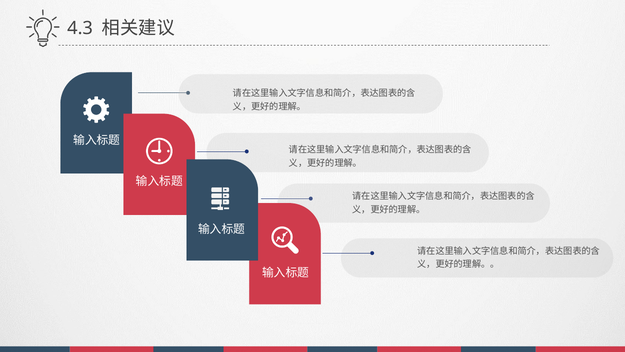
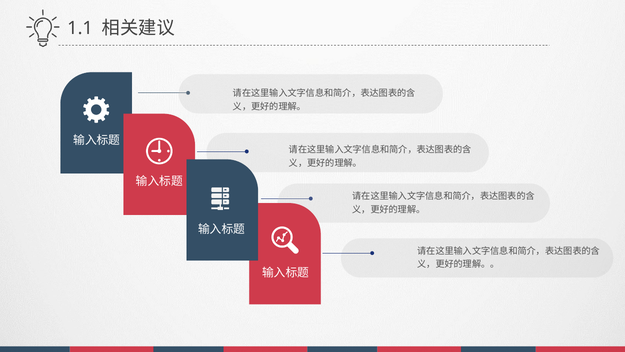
4.3: 4.3 -> 1.1
